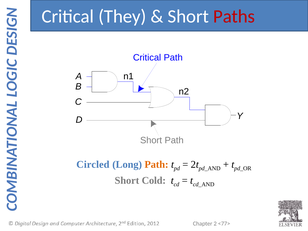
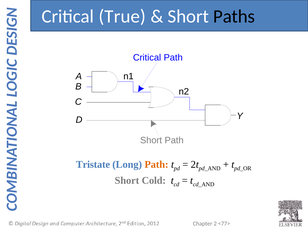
They: They -> True
Paths colour: red -> black
Circled: Circled -> Tristate
